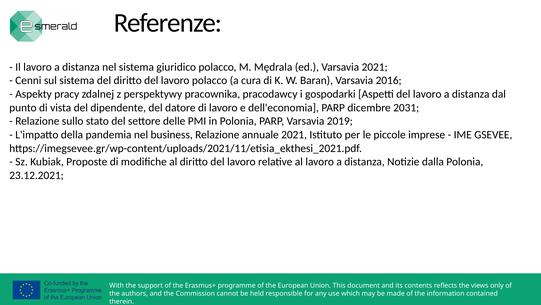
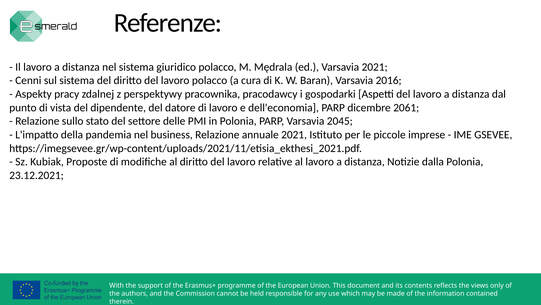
2031: 2031 -> 2061
2019: 2019 -> 2045
